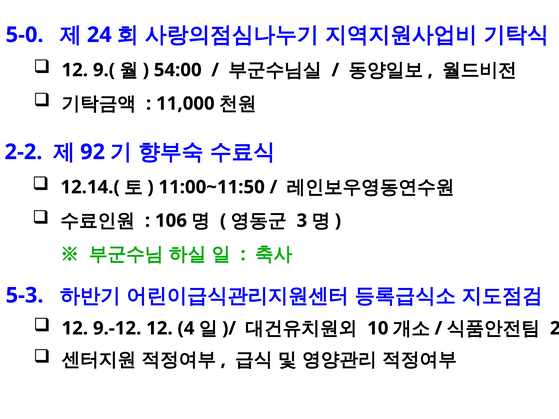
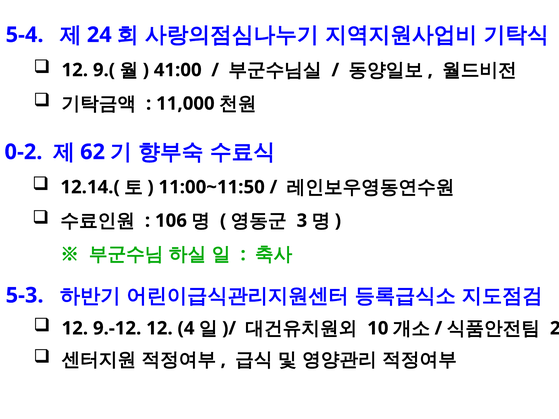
5-0: 5-0 -> 5-4
54:00: 54:00 -> 41:00
2-2: 2-2 -> 0-2
92: 92 -> 62
